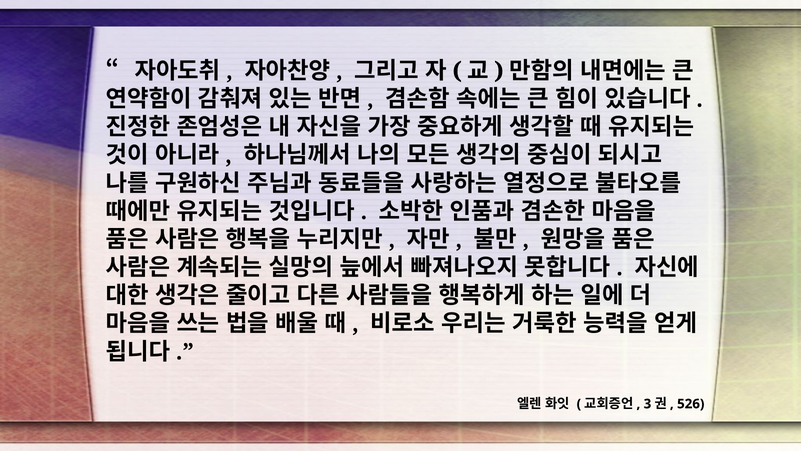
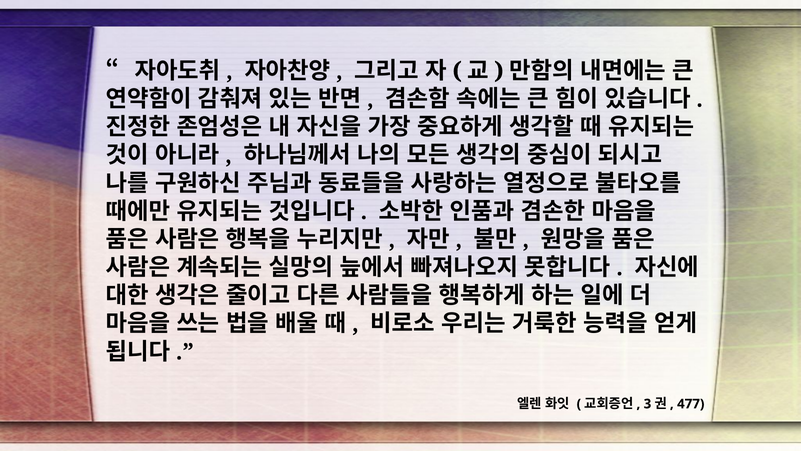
526: 526 -> 477
